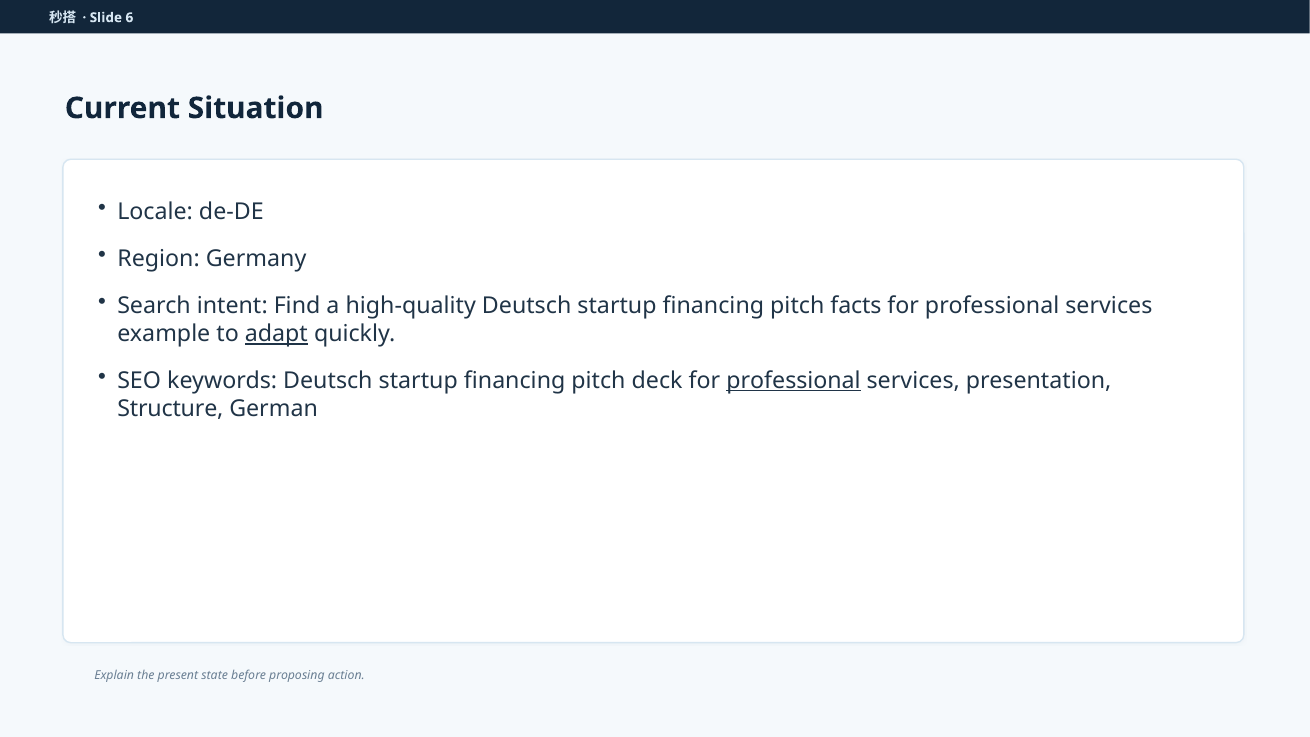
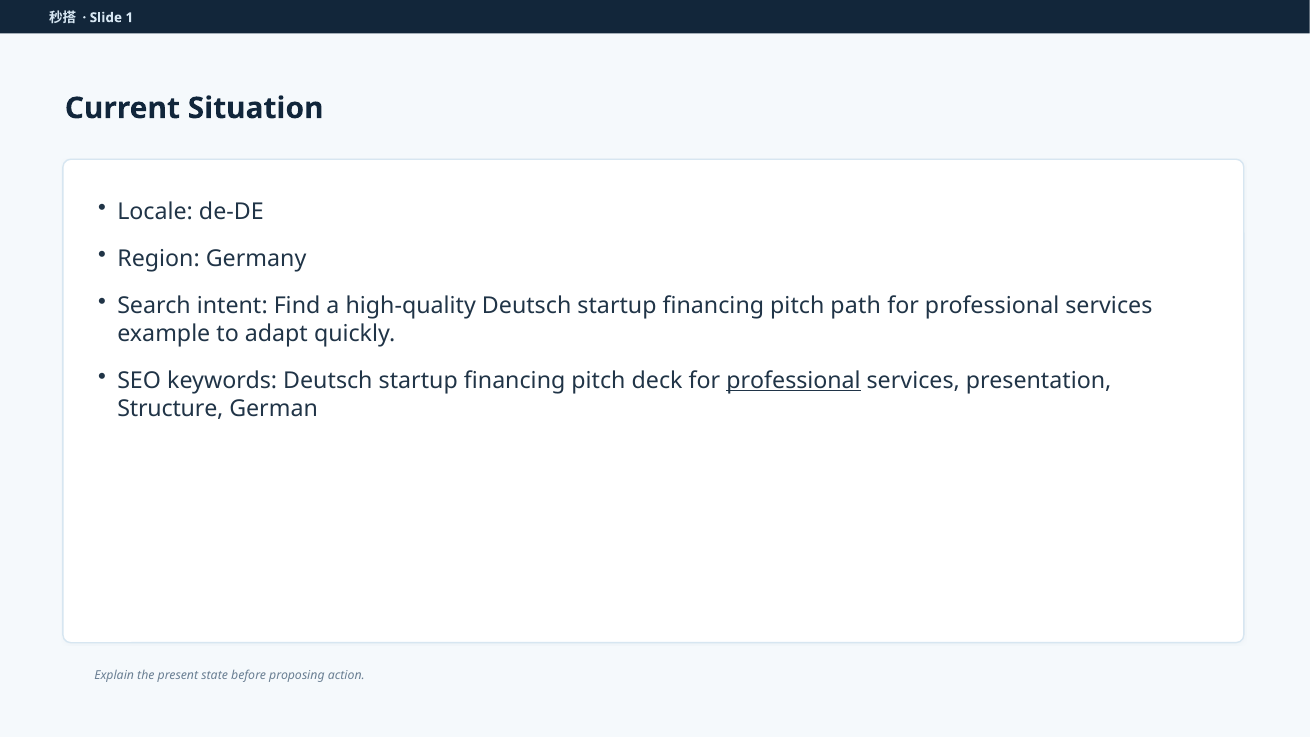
6: 6 -> 1
facts: facts -> path
adapt underline: present -> none
